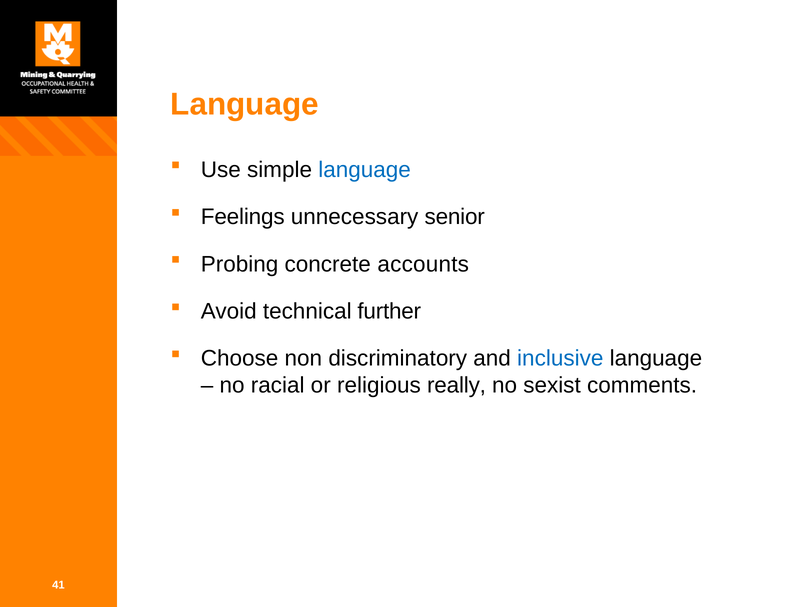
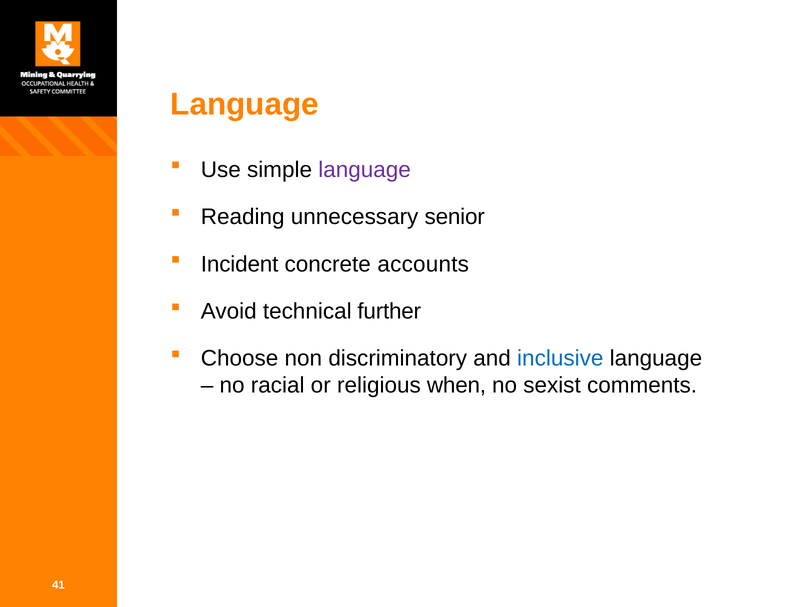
language at (365, 170) colour: blue -> purple
Feelings: Feelings -> Reading
Probing: Probing -> Incident
really: really -> when
